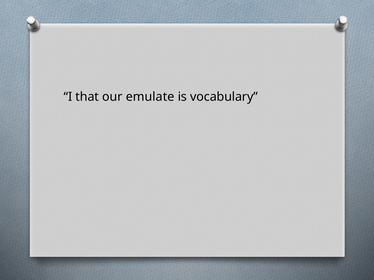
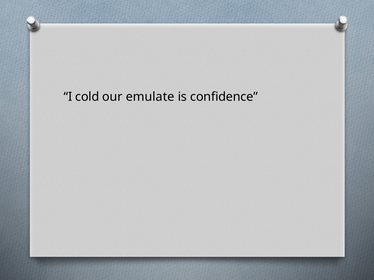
that: that -> cold
vocabulary: vocabulary -> confidence
